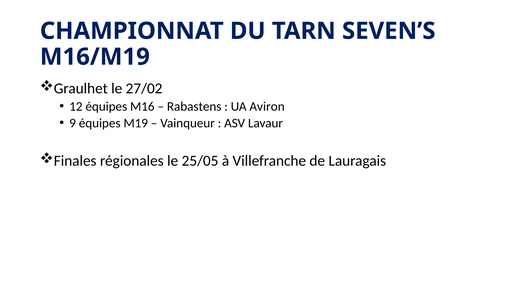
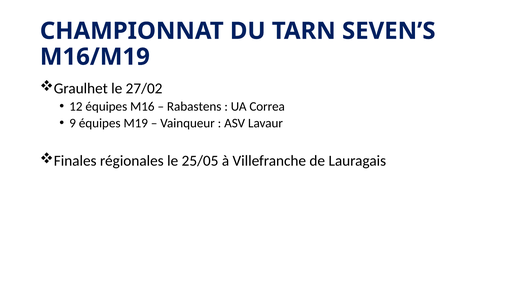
Aviron: Aviron -> Correa
